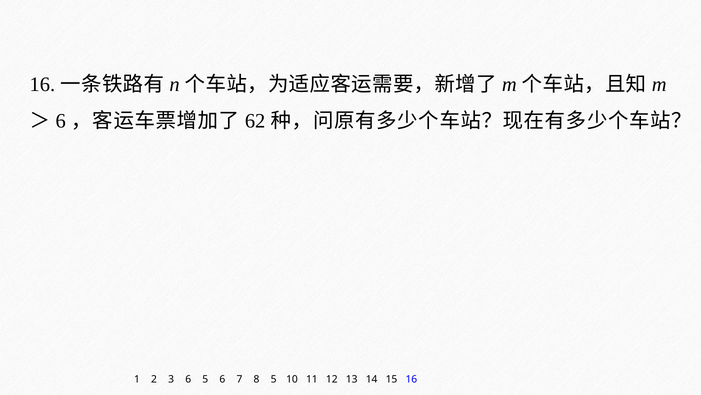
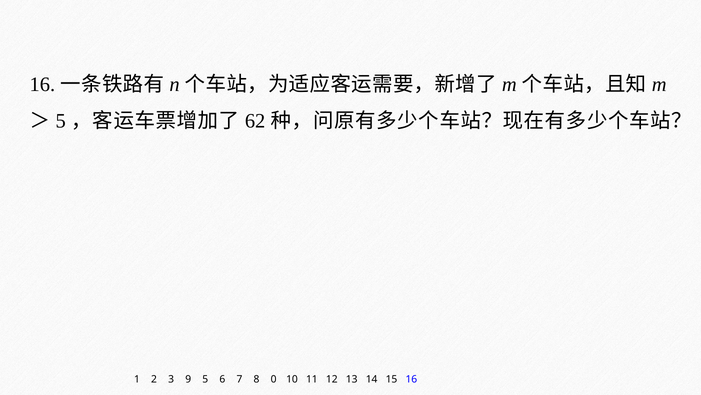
6 at (61, 121): 6 -> 5
3 6: 6 -> 9
8 5: 5 -> 0
